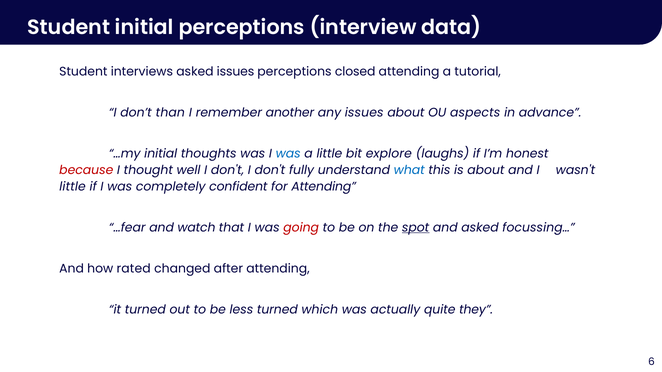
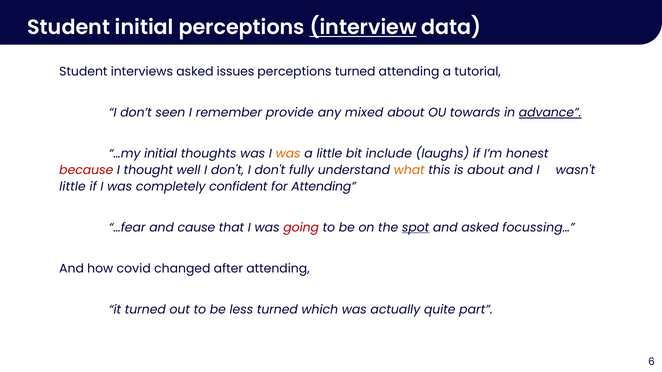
interview underline: none -> present
perceptions closed: closed -> turned
than: than -> seen
another: another -> provide
any issues: issues -> mixed
aspects: aspects -> towards
advance underline: none -> present
was at (288, 154) colour: blue -> orange
explore: explore -> include
what colour: blue -> orange
watch: watch -> cause
rated: rated -> covid
they: they -> part
